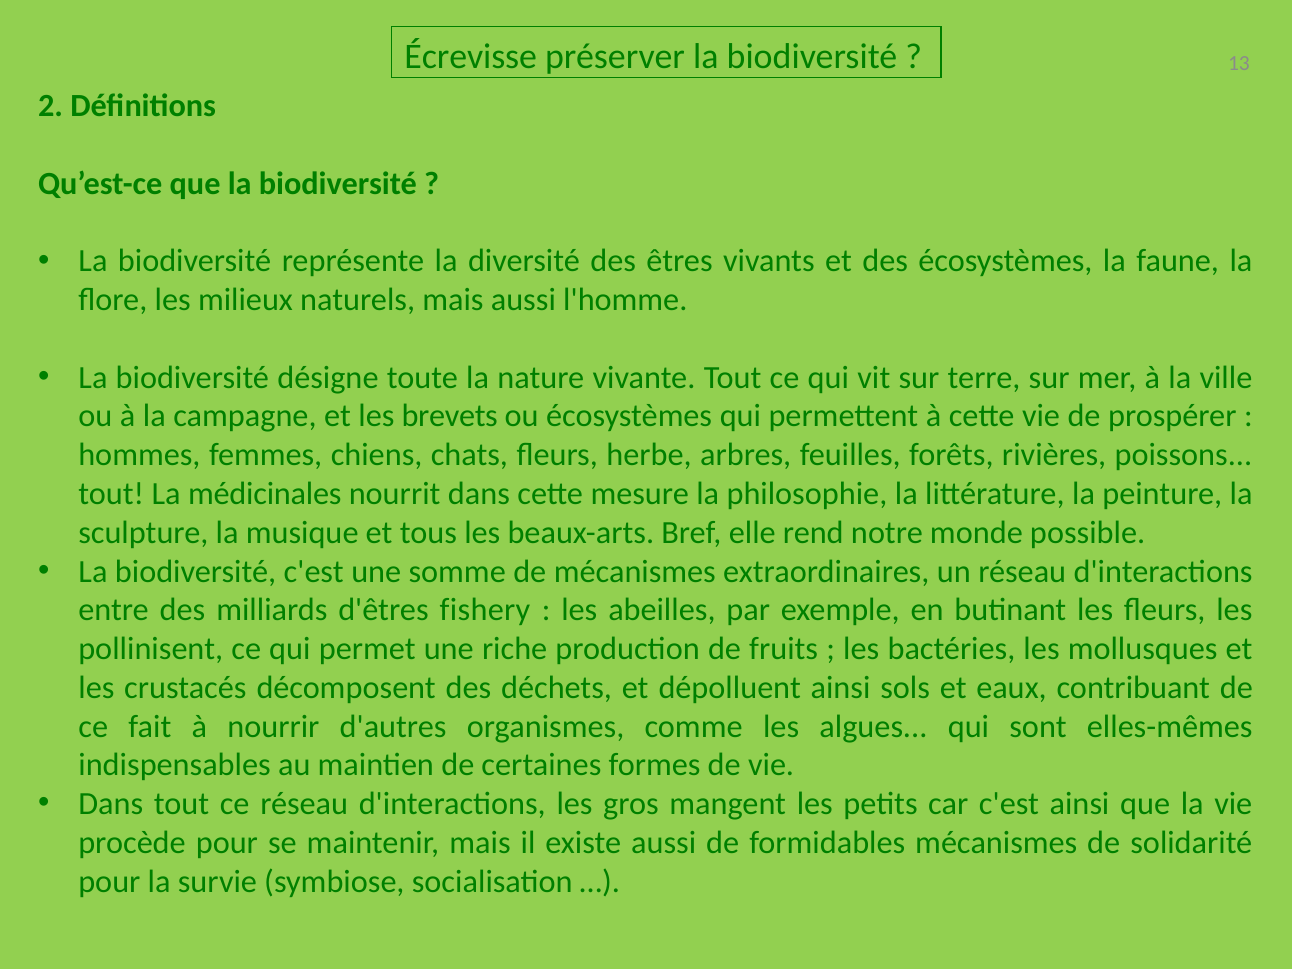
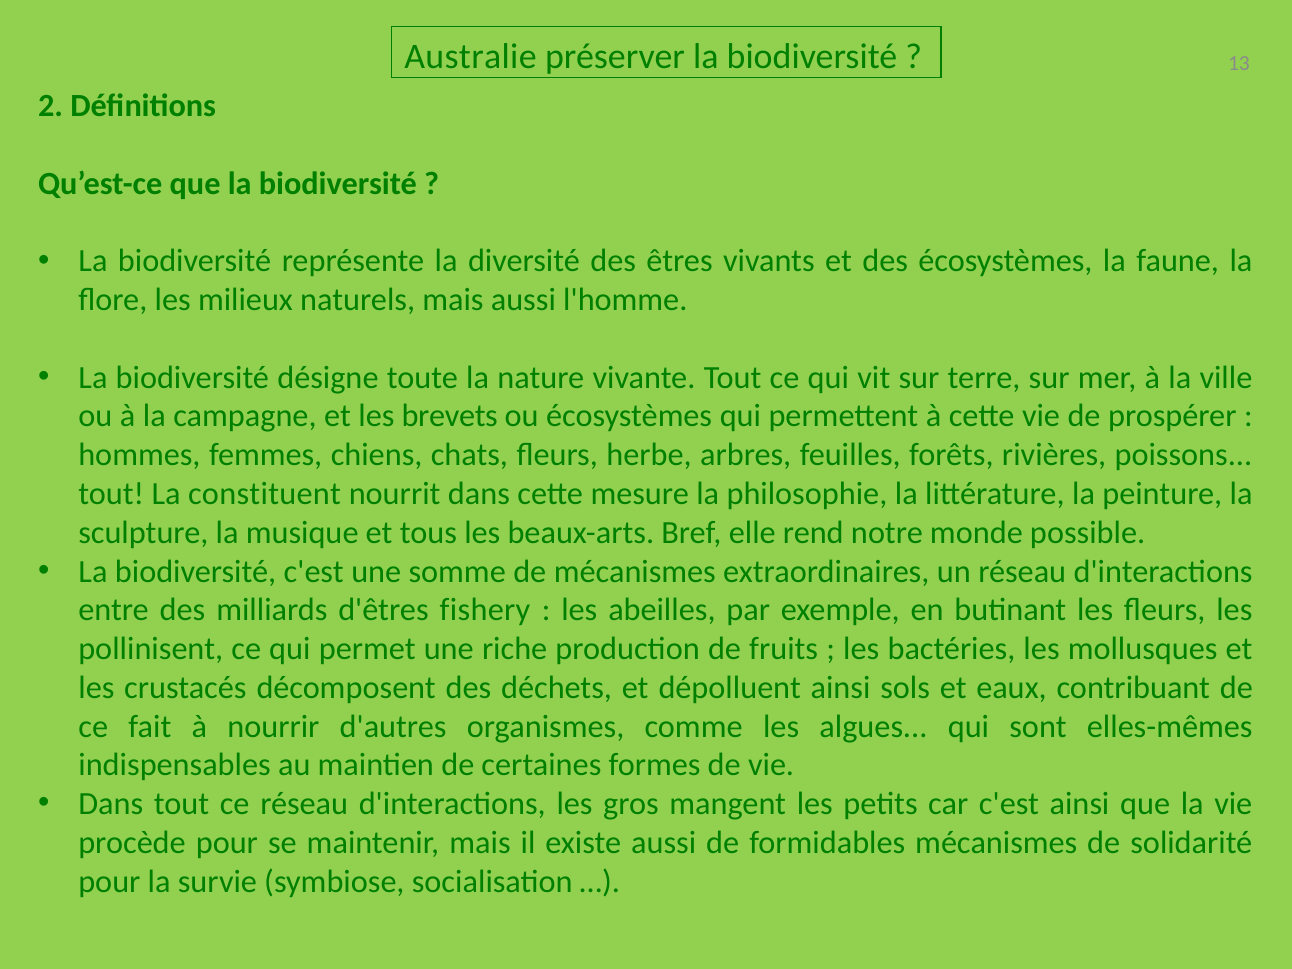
Écrevisse: Écrevisse -> Australie
médicinales: médicinales -> constituent
